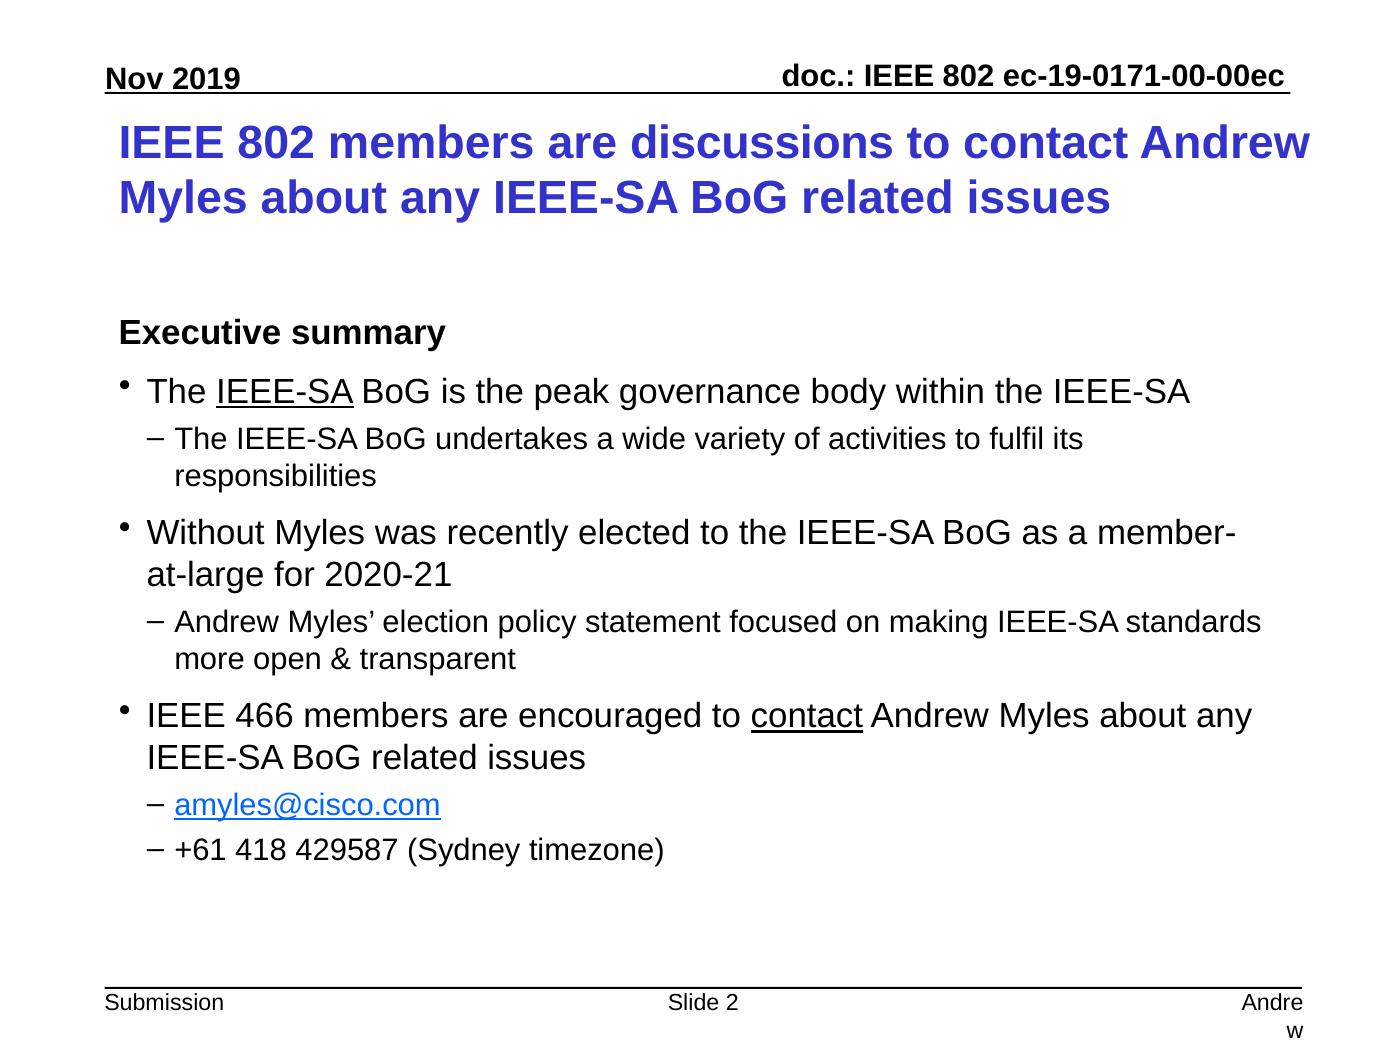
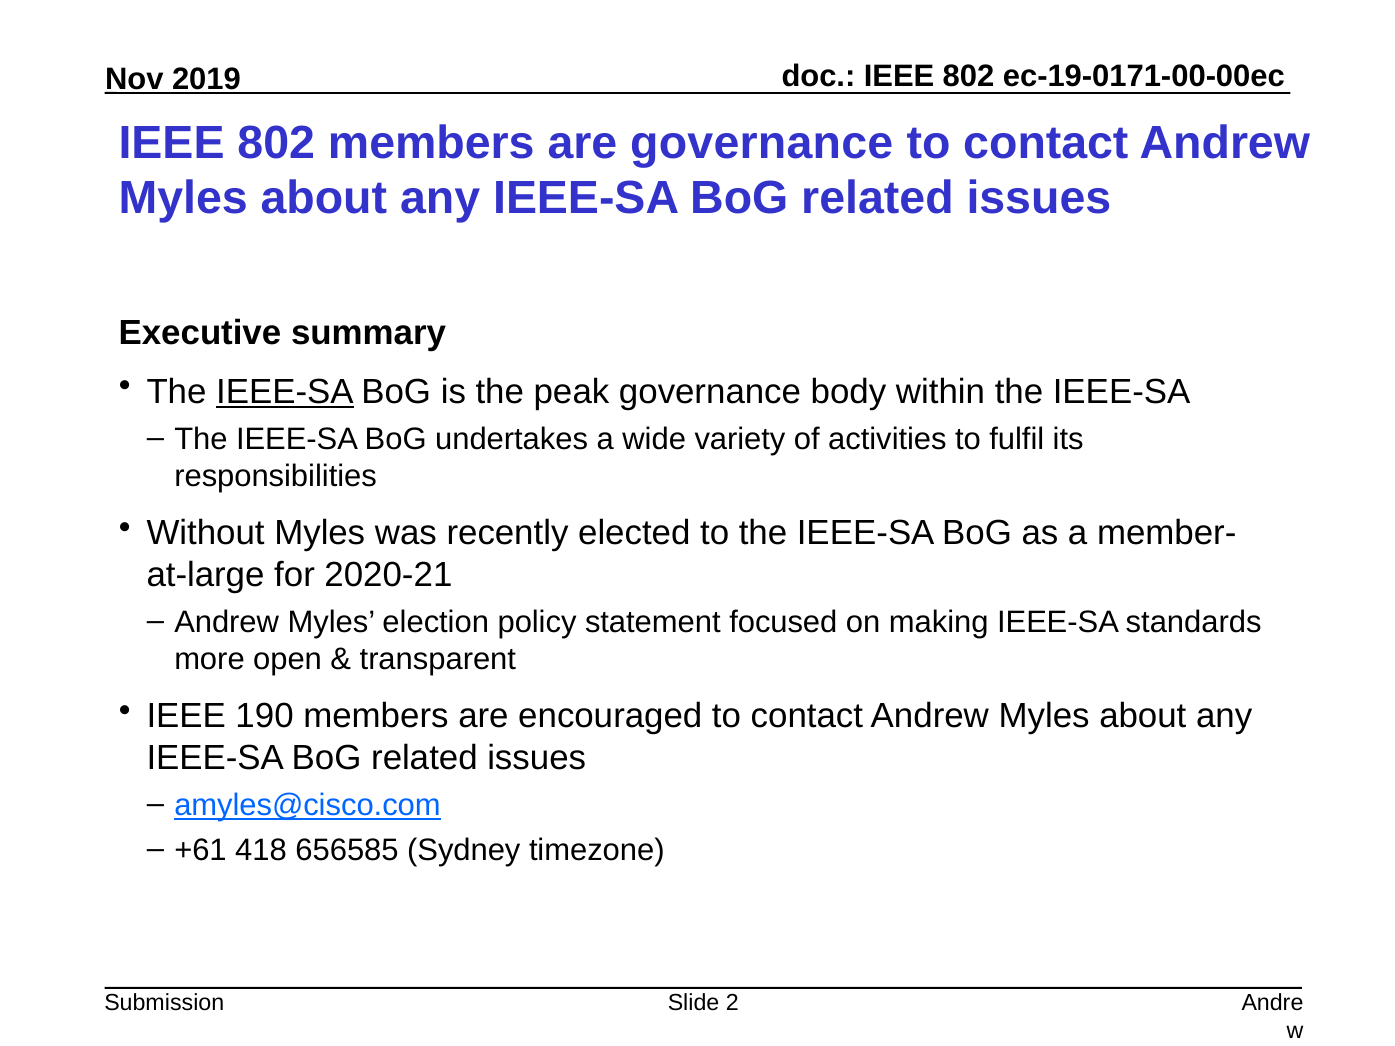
are discussions: discussions -> governance
466: 466 -> 190
contact at (807, 717) underline: present -> none
429587: 429587 -> 656585
